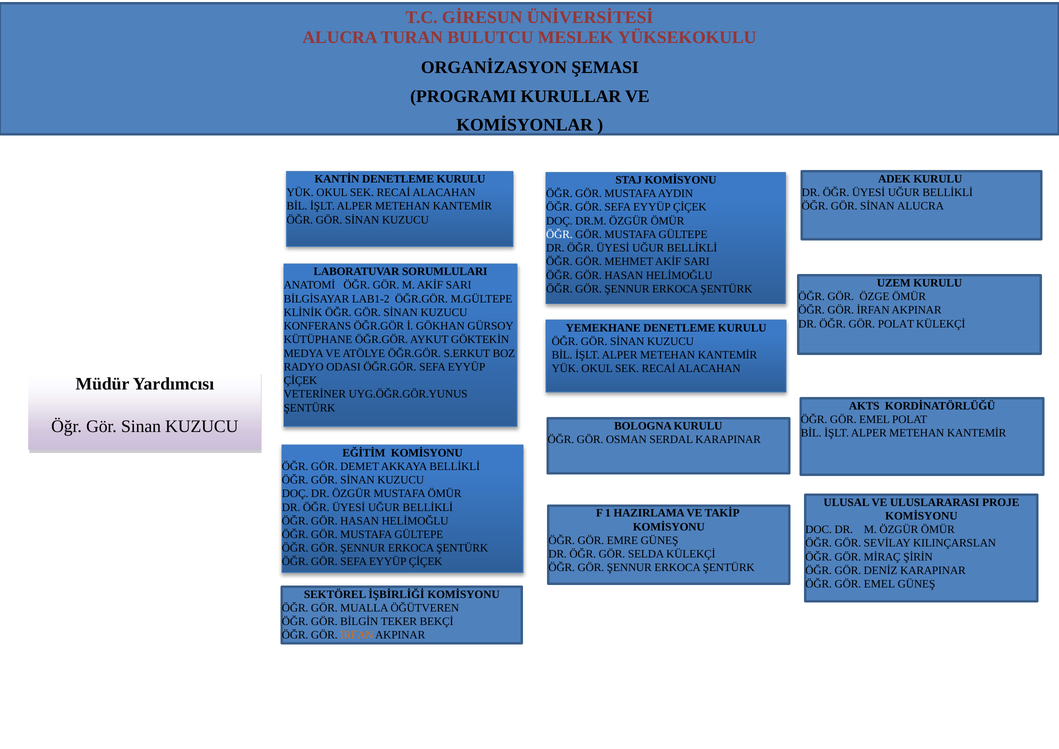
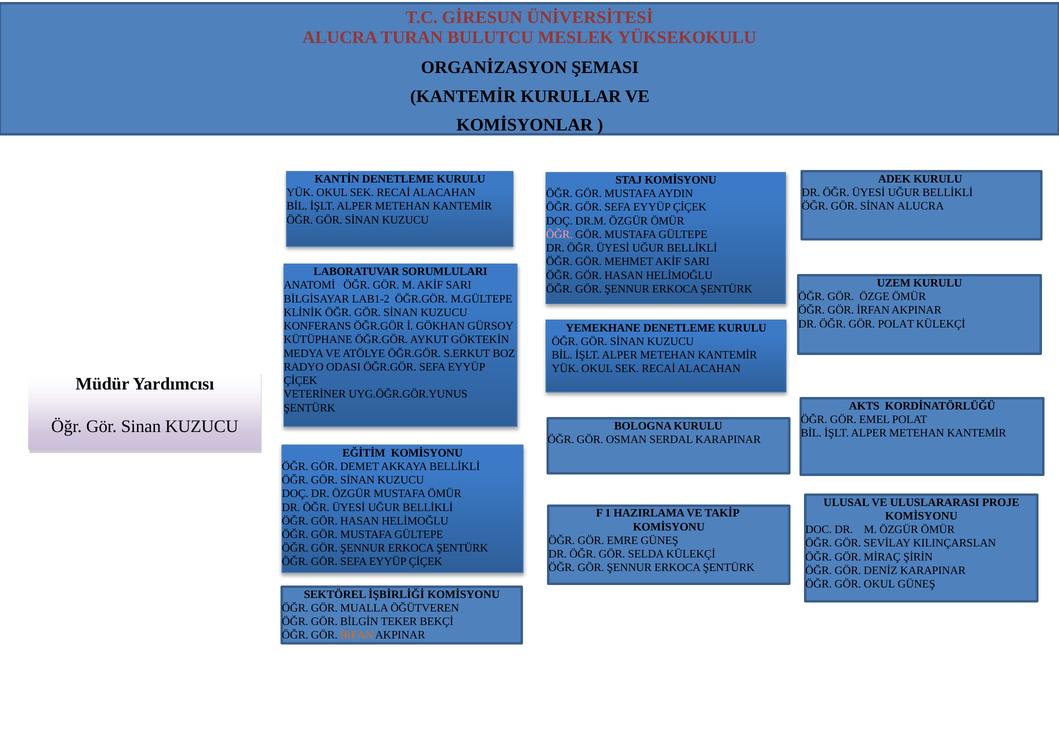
PROGRAMI at (463, 96): PROGRAMI -> KANTEMİR
ÖĞR at (559, 234) colour: white -> pink
EMEL at (879, 584): EMEL -> OKUL
